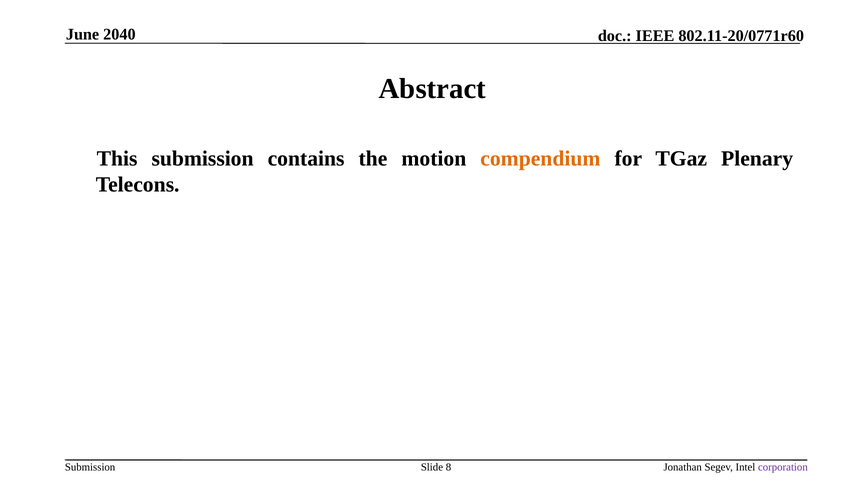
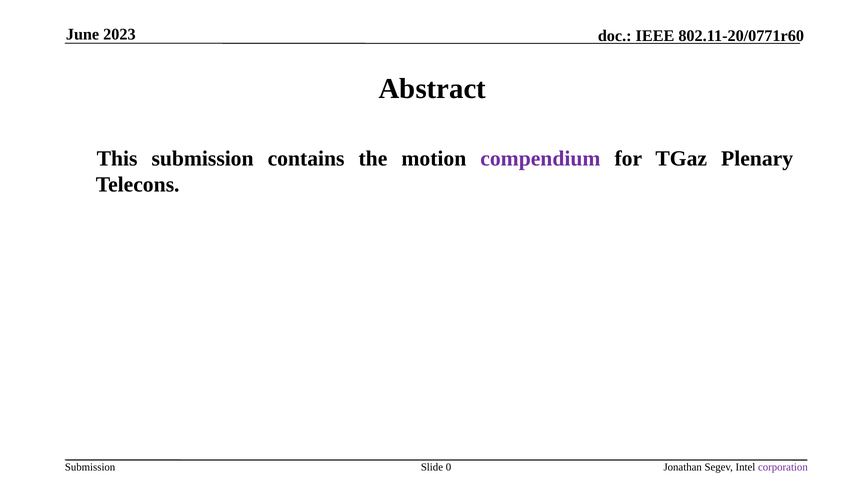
2040: 2040 -> 2023
compendium colour: orange -> purple
8: 8 -> 0
